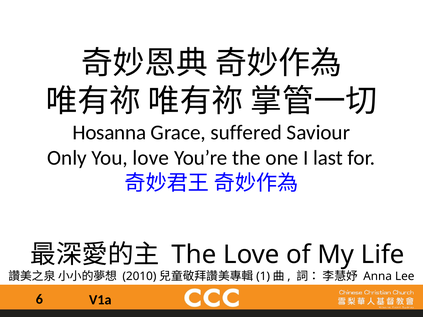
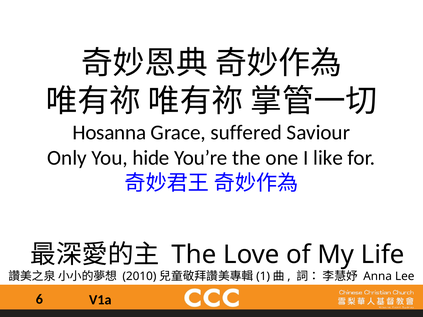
You love: love -> hide
last: last -> like
